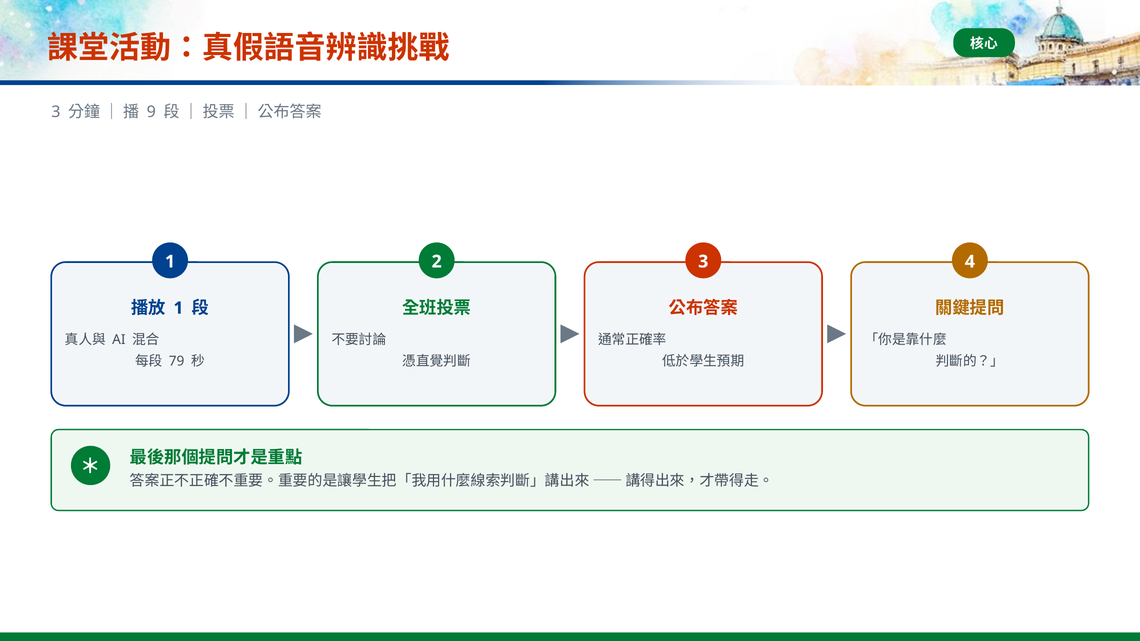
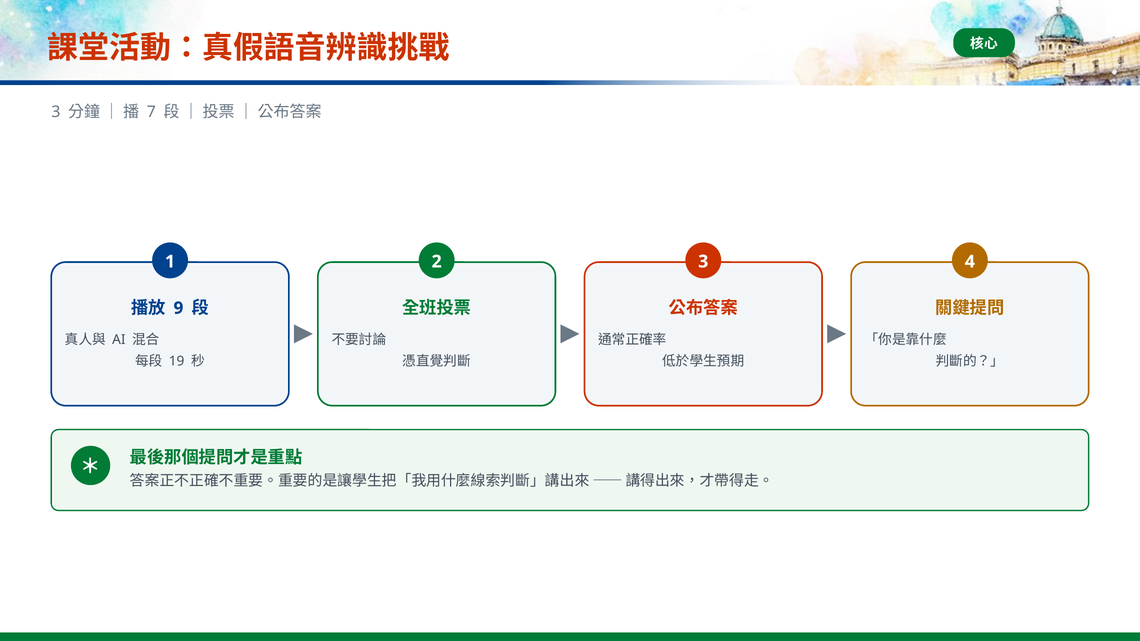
9: 9 -> 7
1 at (178, 308): 1 -> 9
79: 79 -> 19
